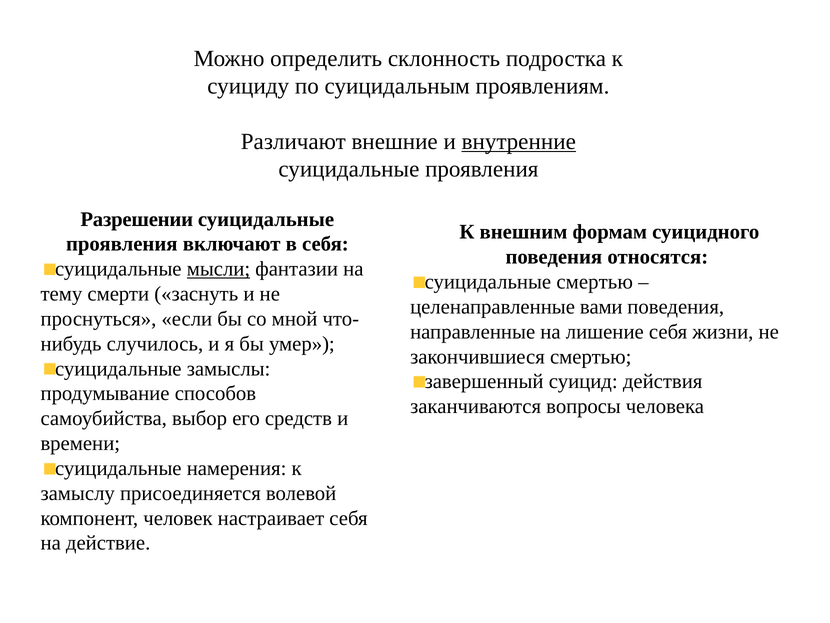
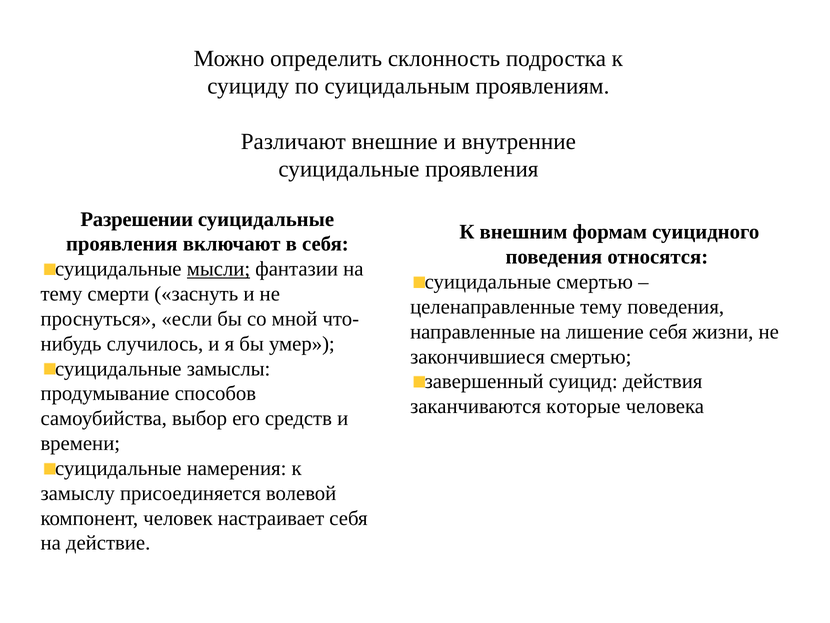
внутренние underline: present -> none
целенаправленные вами: вами -> тему
вопросы: вопросы -> которые
